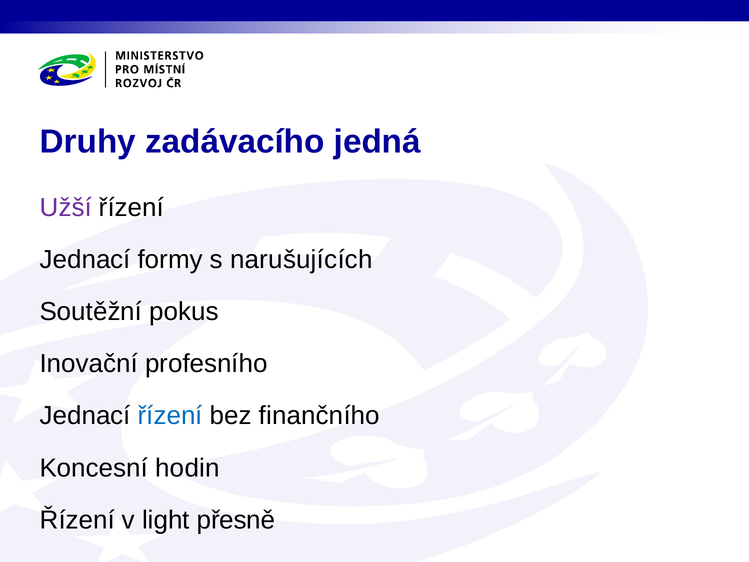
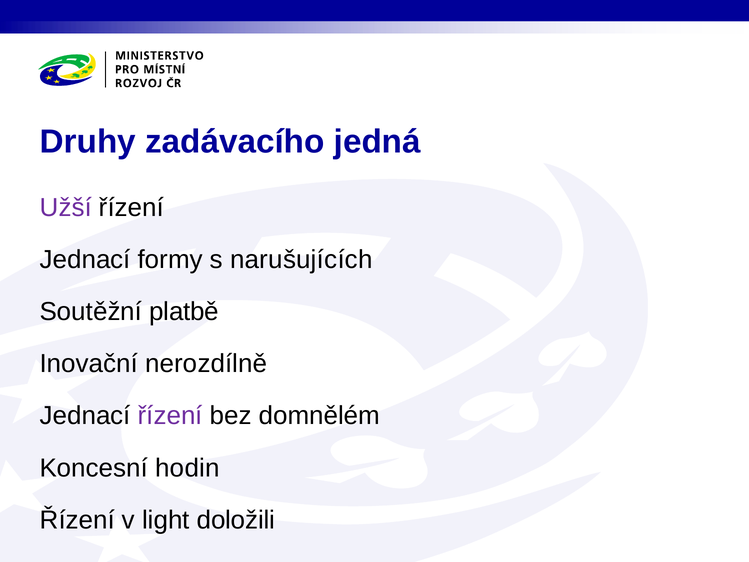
pokus: pokus -> platbě
profesního: profesního -> nerozdílně
řízení at (170, 416) colour: blue -> purple
finančního: finančního -> domnělém
přesně: přesně -> doložili
